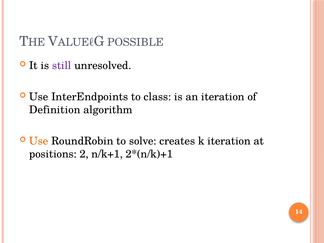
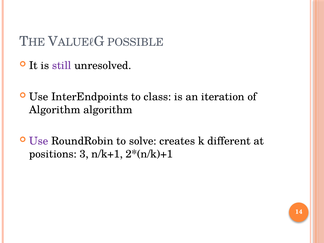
Definition at (55, 110): Definition -> Algorithm
Use at (39, 141) colour: orange -> purple
k iteration: iteration -> different
2: 2 -> 3
